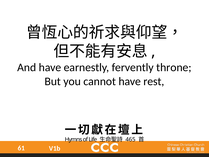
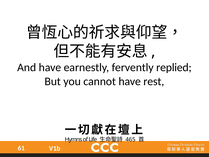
throne: throne -> replied
